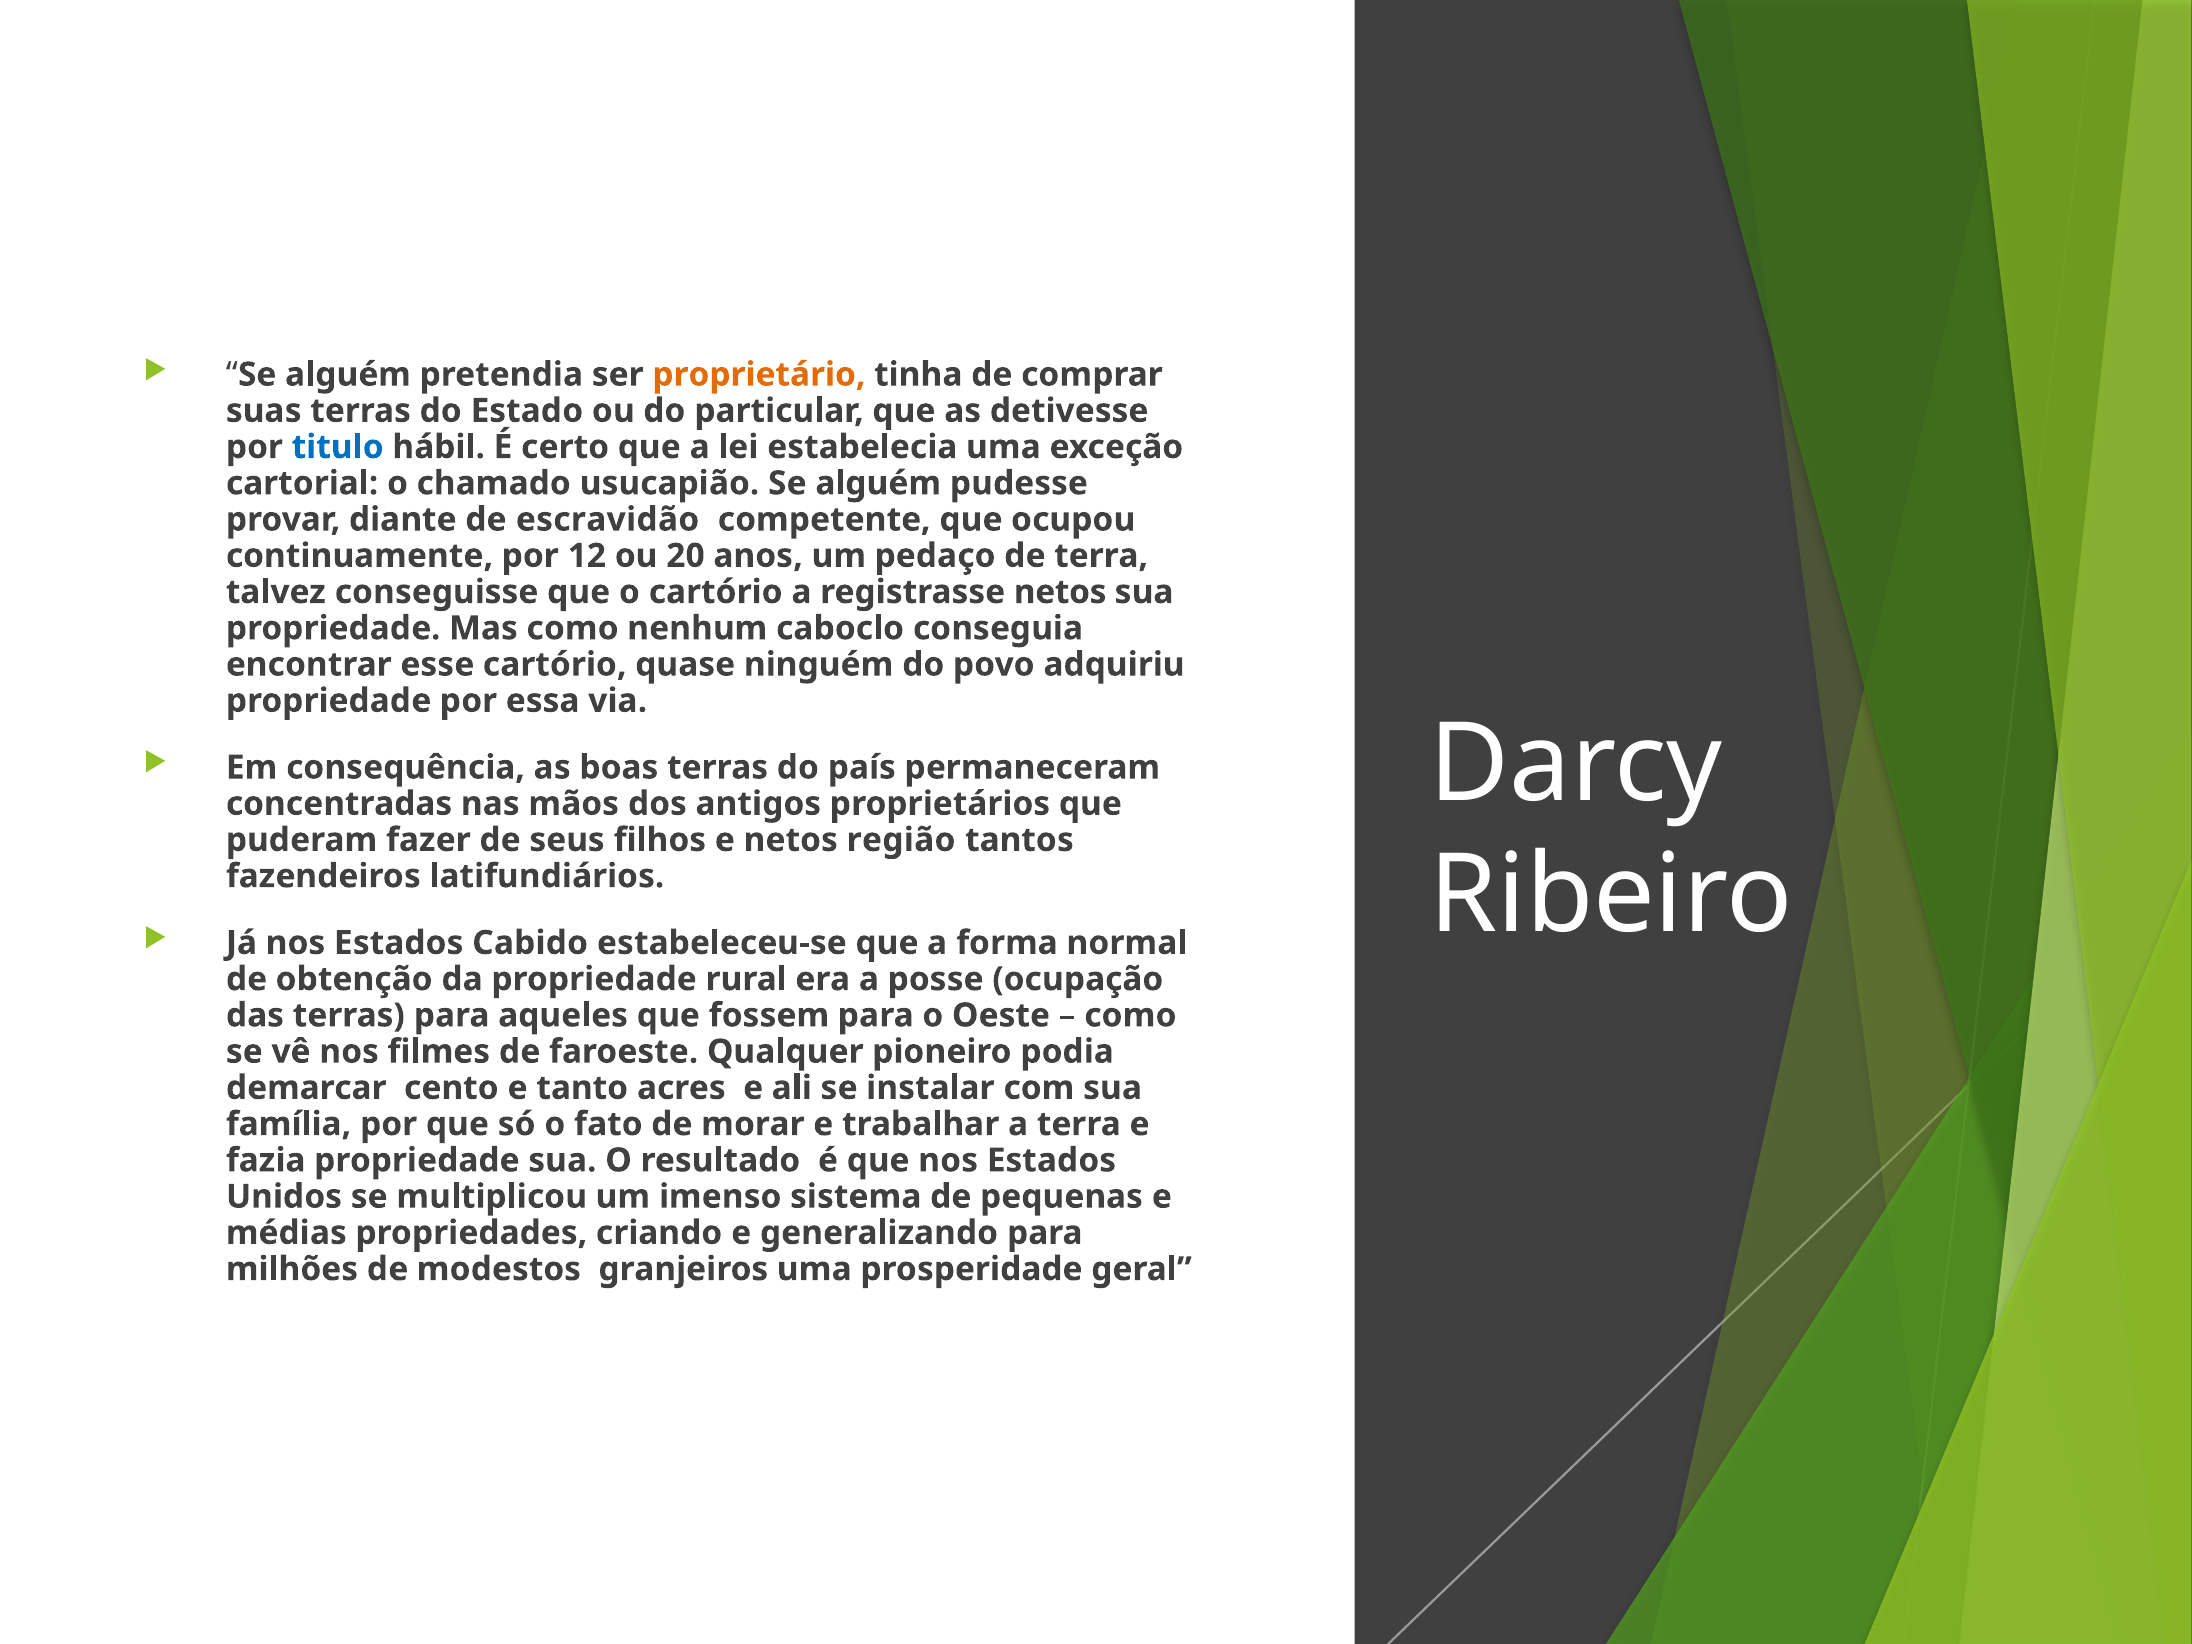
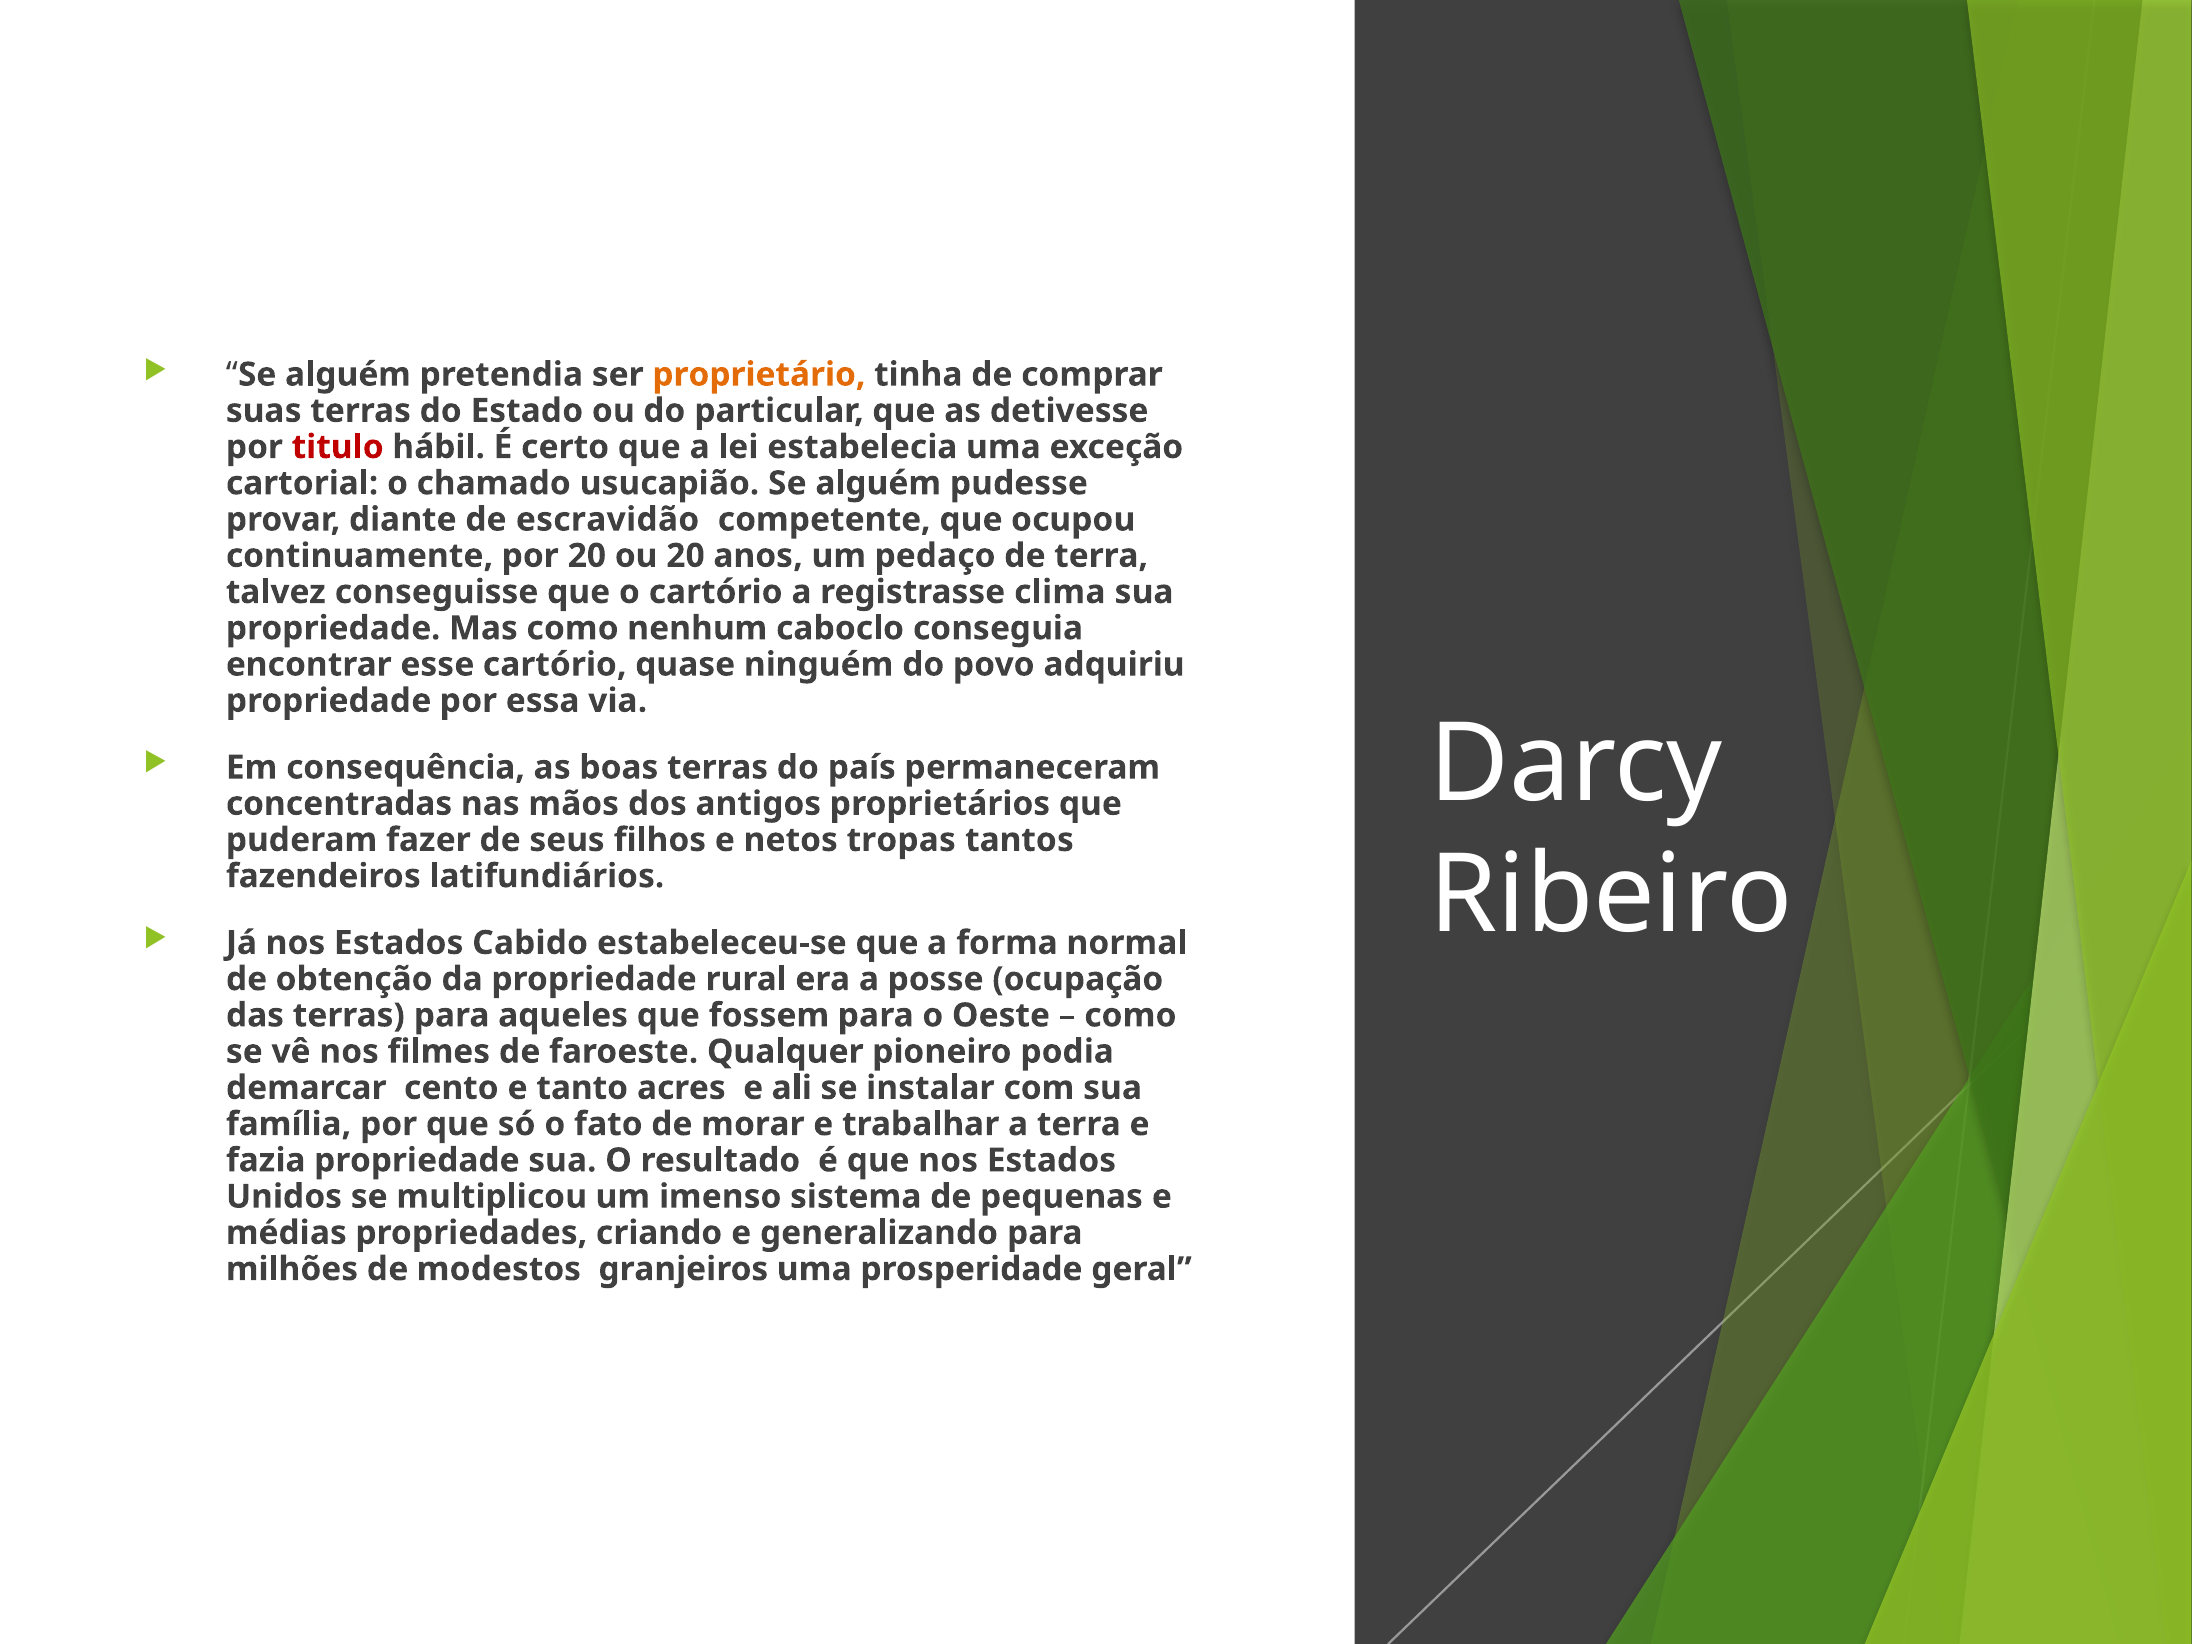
titulo colour: blue -> red
por 12: 12 -> 20
registrasse netos: netos -> clima
região: região -> tropas
